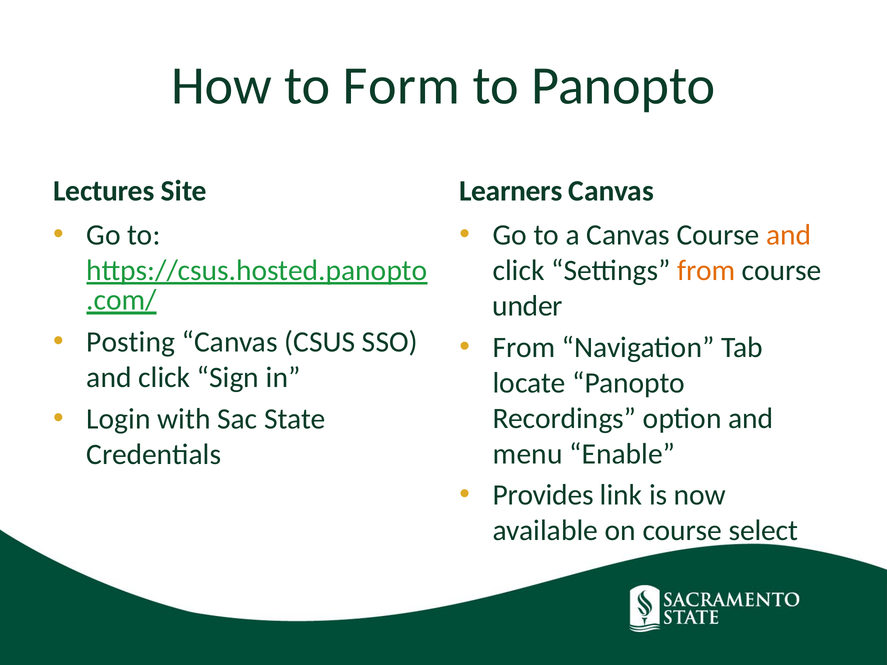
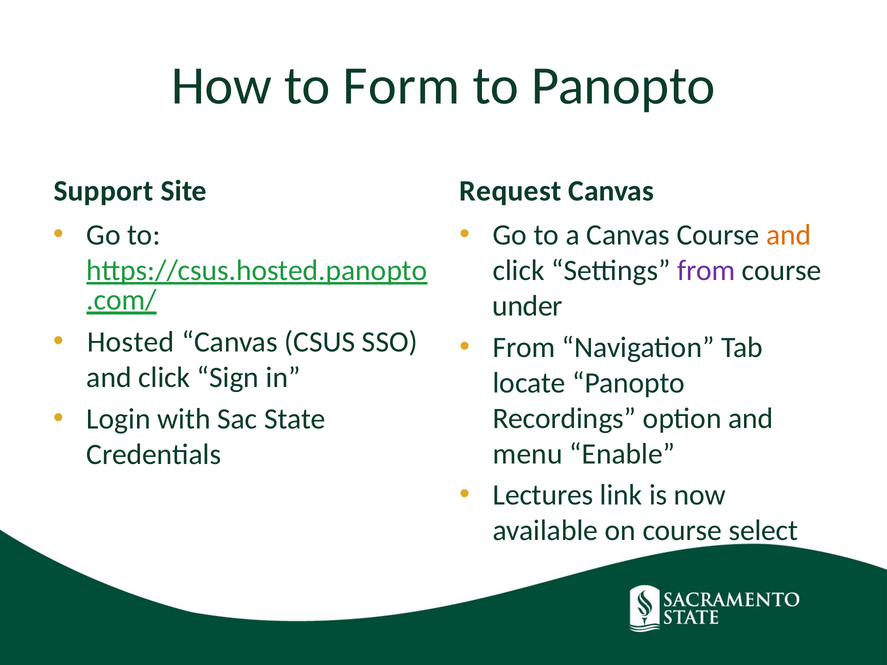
Lectures: Lectures -> Support
Learners: Learners -> Request
from at (706, 271) colour: orange -> purple
Posting: Posting -> Hosted
Provides: Provides -> Lectures
